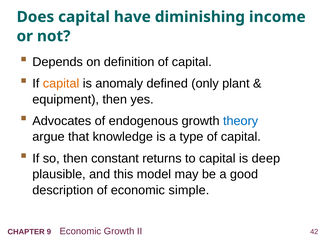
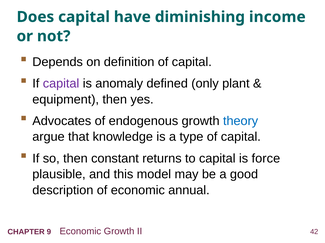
capital at (61, 84) colour: orange -> purple
deep: deep -> force
simple: simple -> annual
